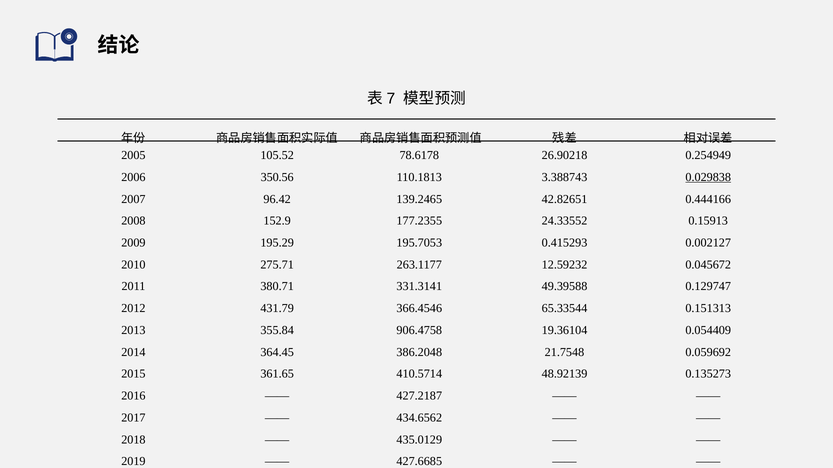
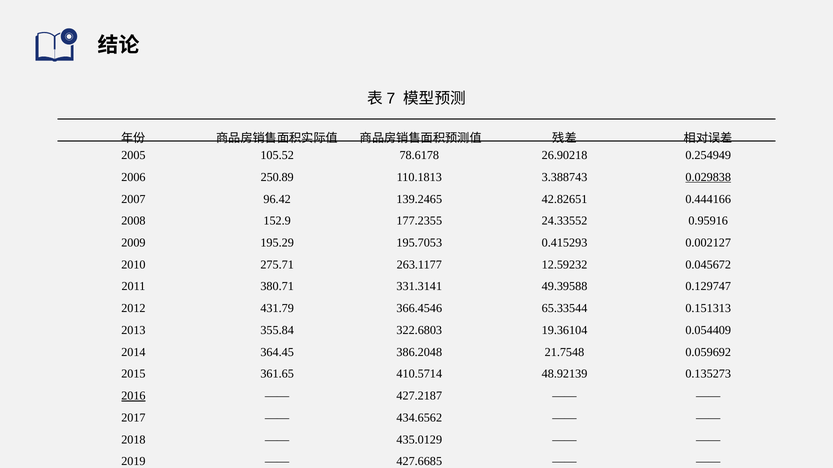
350.56: 350.56 -> 250.89
0.15913: 0.15913 -> 0.95916
906.4758: 906.4758 -> 322.6803
2016 underline: none -> present
